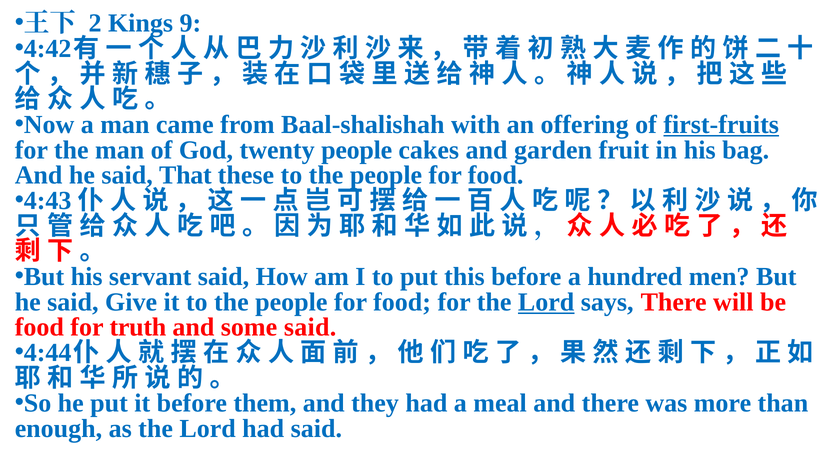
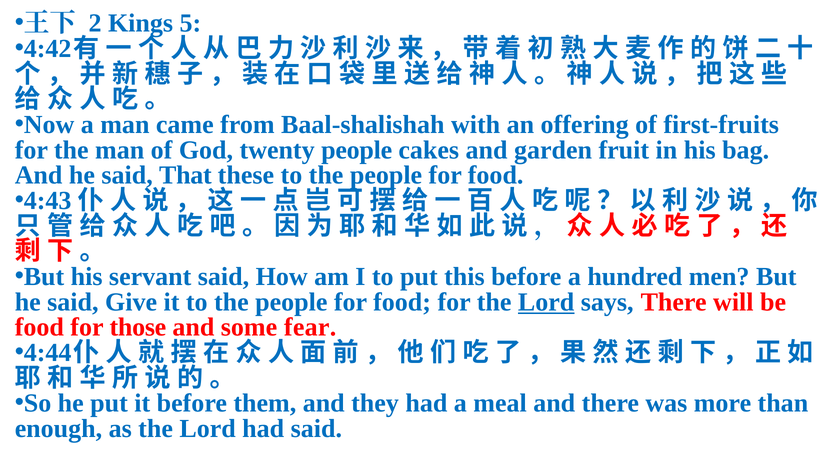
9: 9 -> 5
first-fruits underline: present -> none
truth: truth -> those
some said: said -> fear
